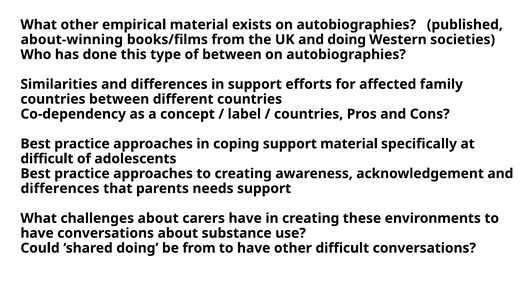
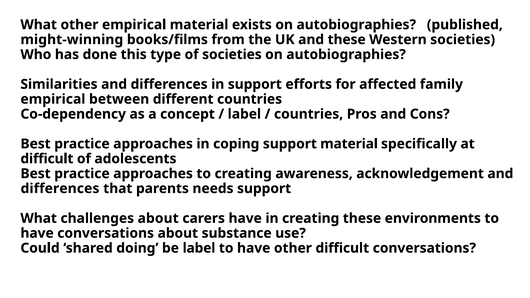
about-winning: about-winning -> might-winning
and doing: doing -> these
of between: between -> societies
countries at (53, 99): countries -> empirical
be from: from -> label
